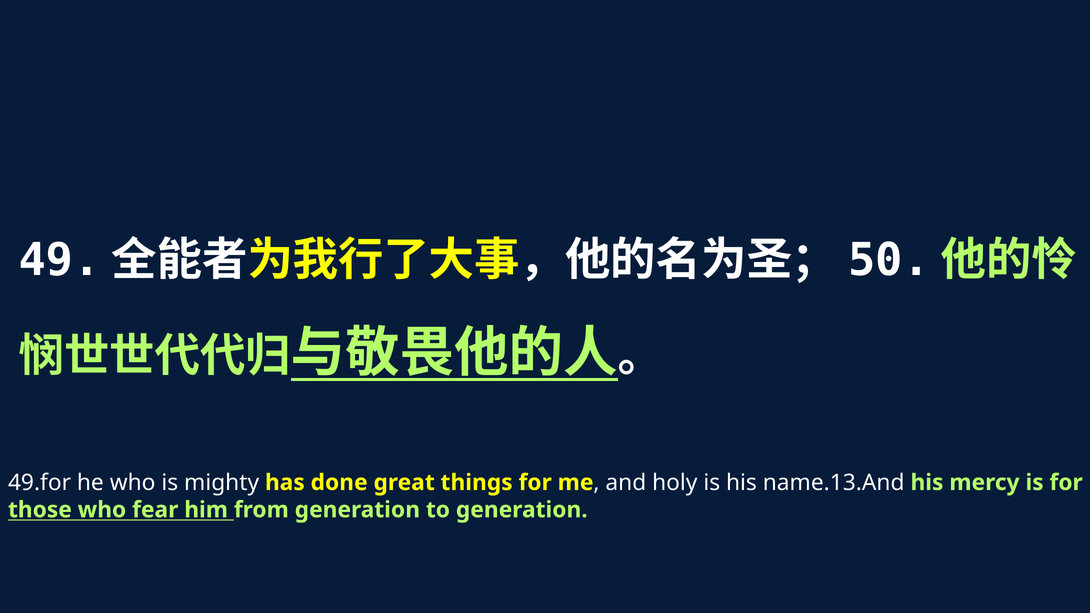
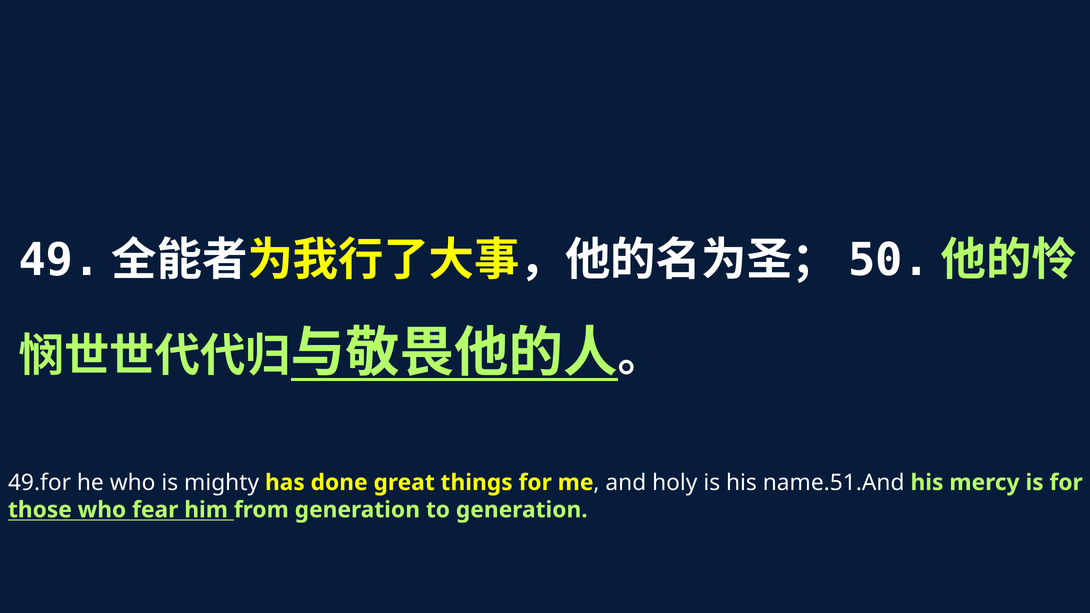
name.13.And: name.13.And -> name.51.And
